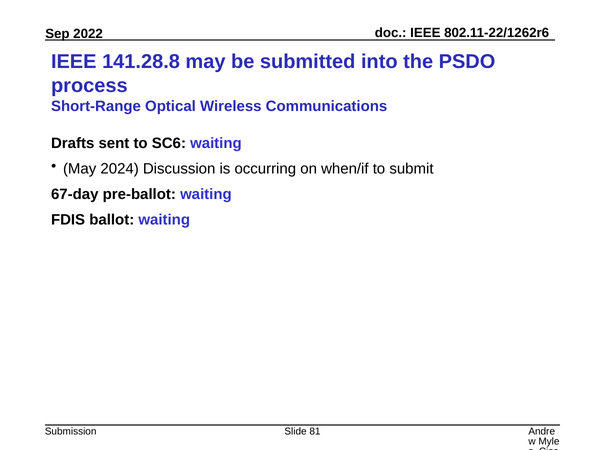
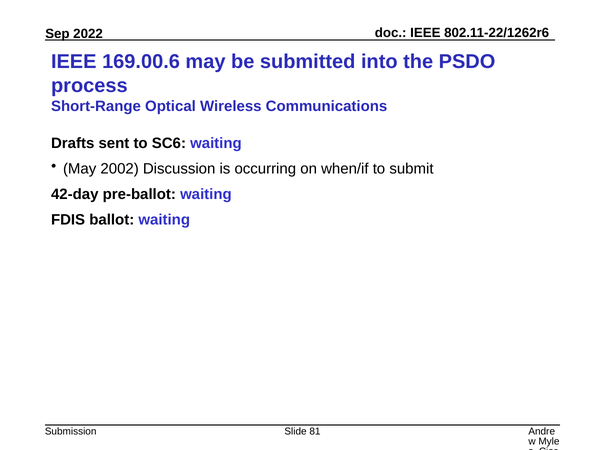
141.28.8: 141.28.8 -> 169.00.6
2024: 2024 -> 2002
67-day: 67-day -> 42-day
